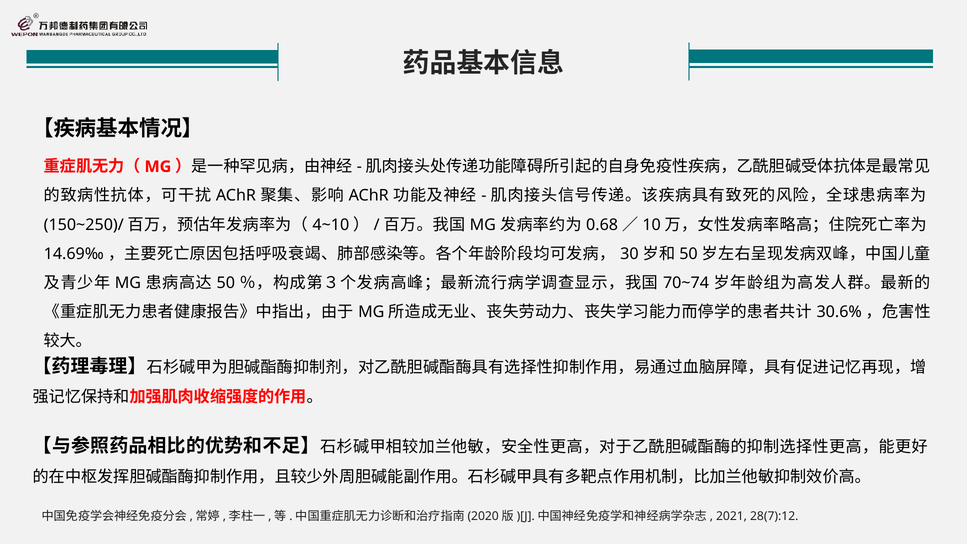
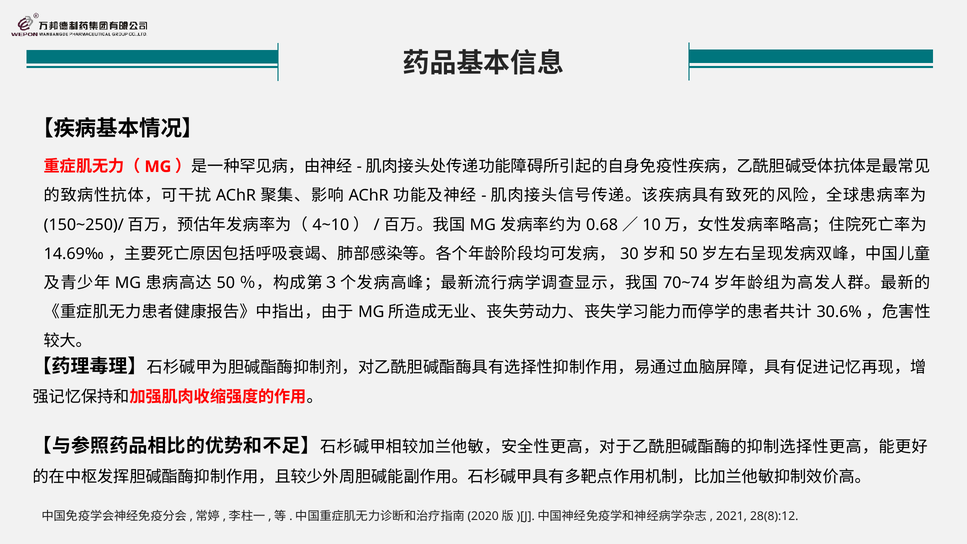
28(7):12: 28(7):12 -> 28(8):12
